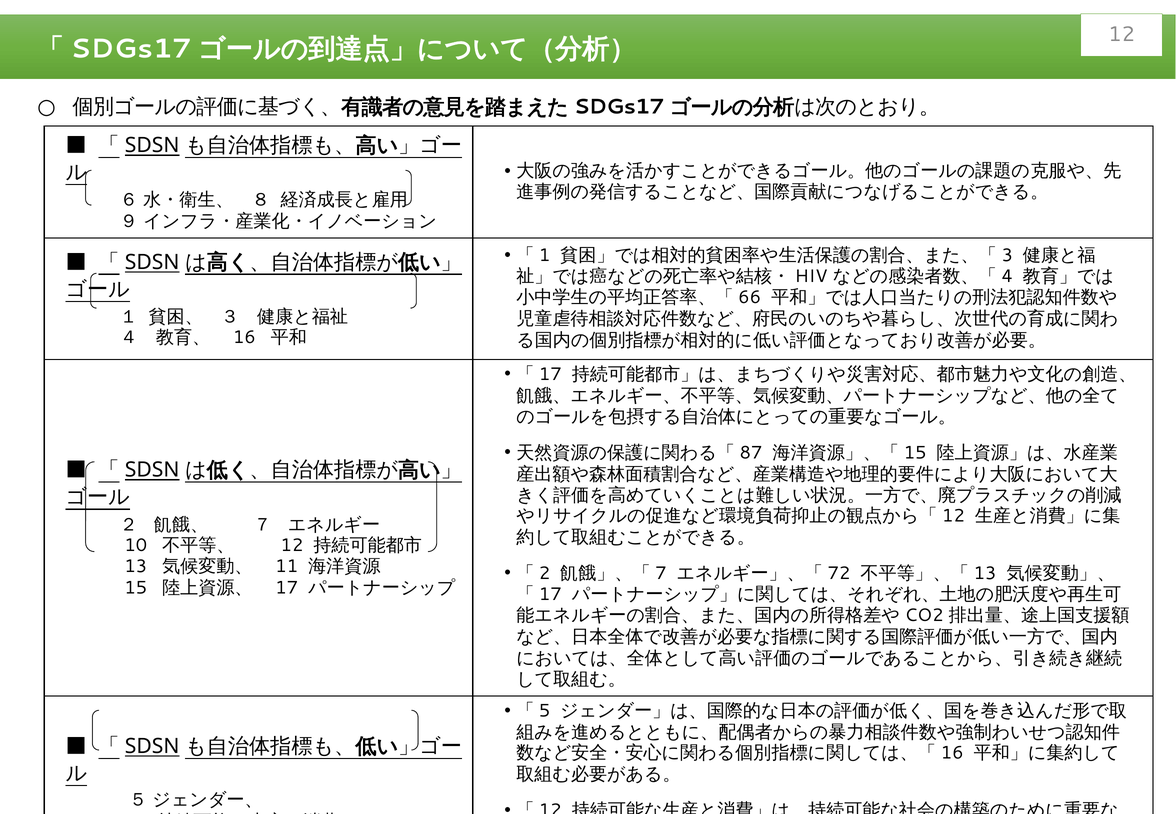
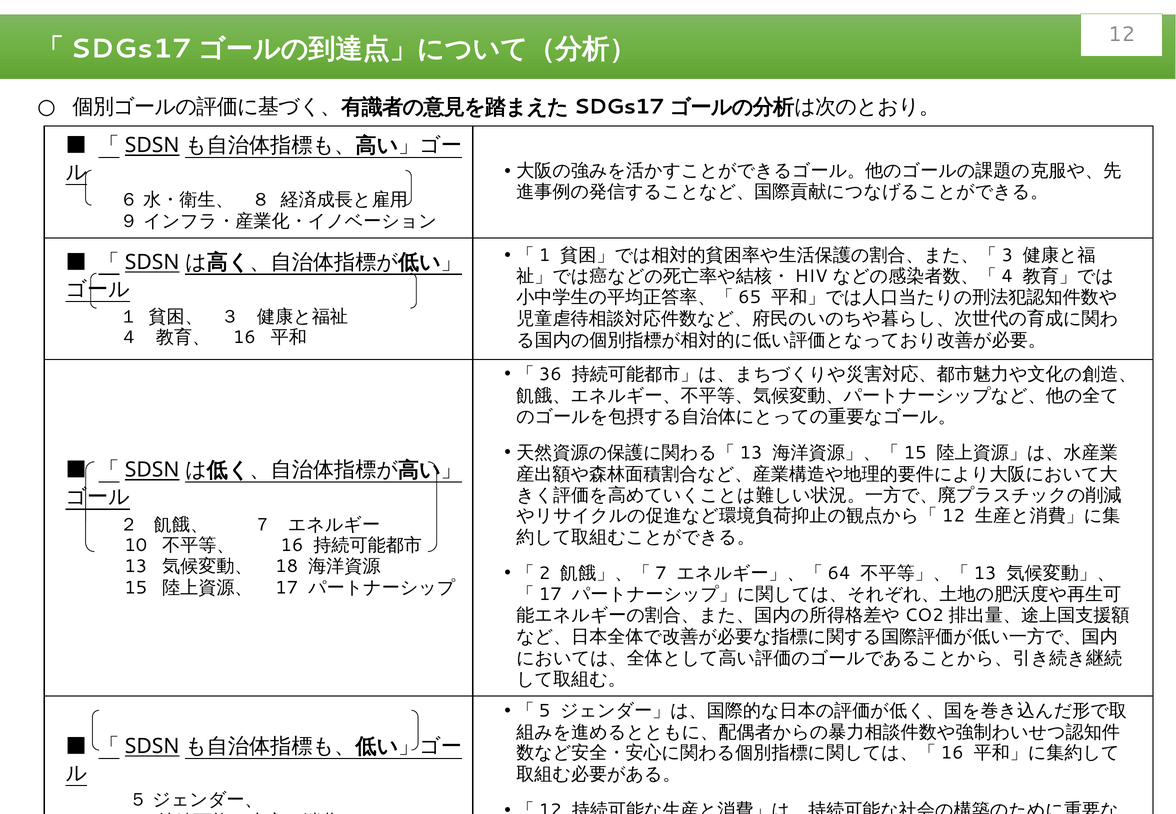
66: 66 -> 65
17 at (550, 374): 17 -> 36
87 at (751, 453): 87 -> 13
12 at (292, 545): 12 -> 16
11: 11 -> 18
72: 72 -> 64
